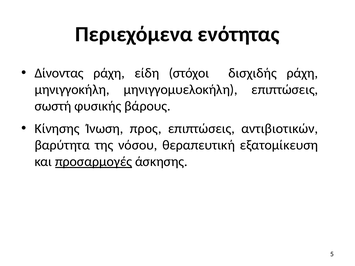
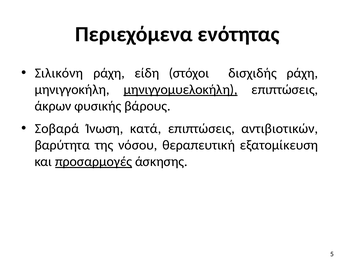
Δίνοντας: Δίνοντας -> Σιλικόνη
μηνιγγομυελοκήλη underline: none -> present
σωστή: σωστή -> άκρων
Κίνησης: Κίνησης -> Σοβαρά
προς: προς -> κατά
